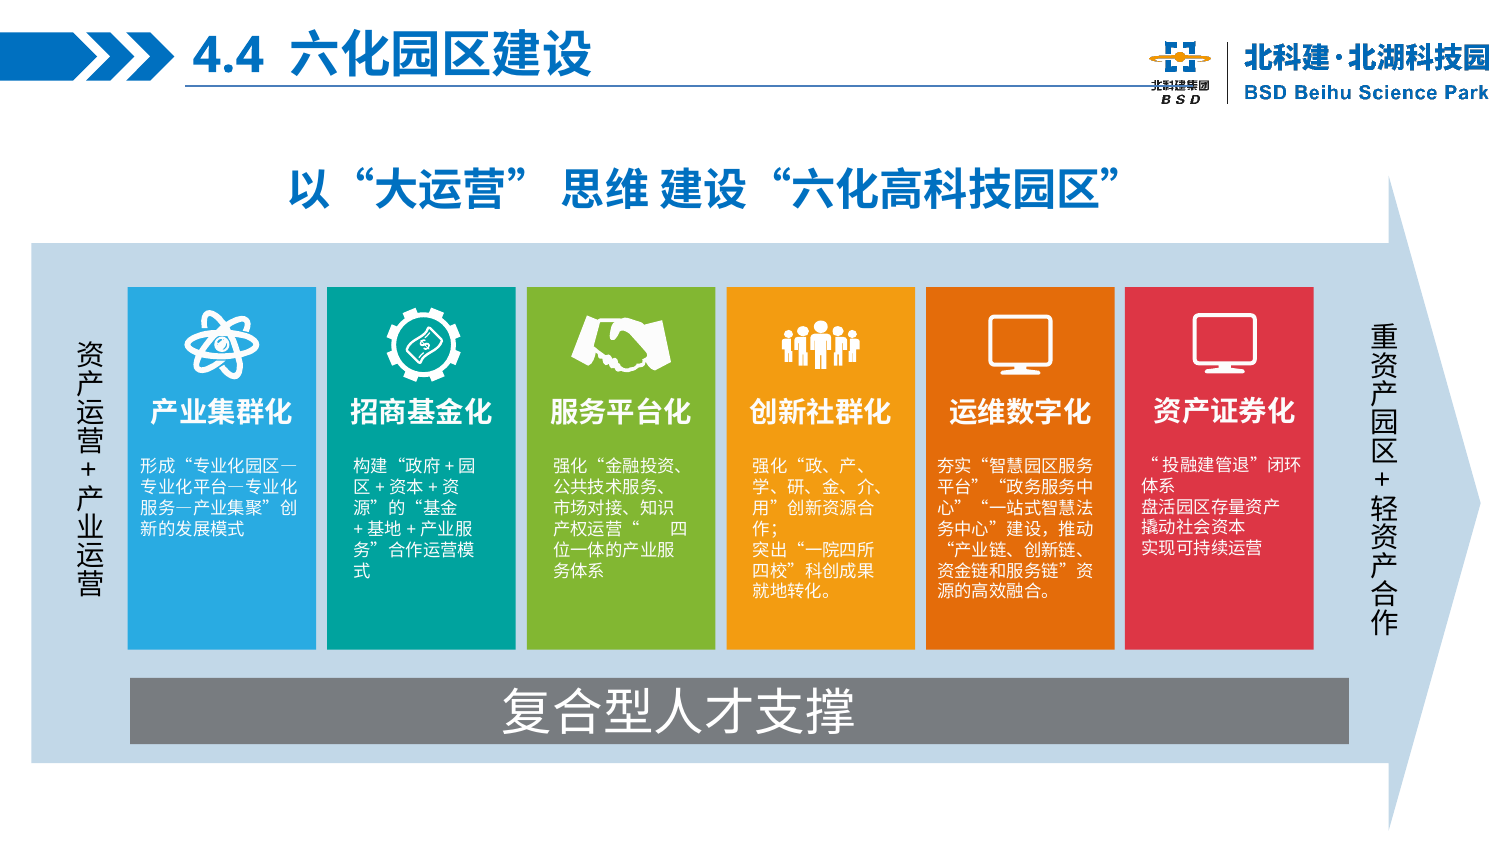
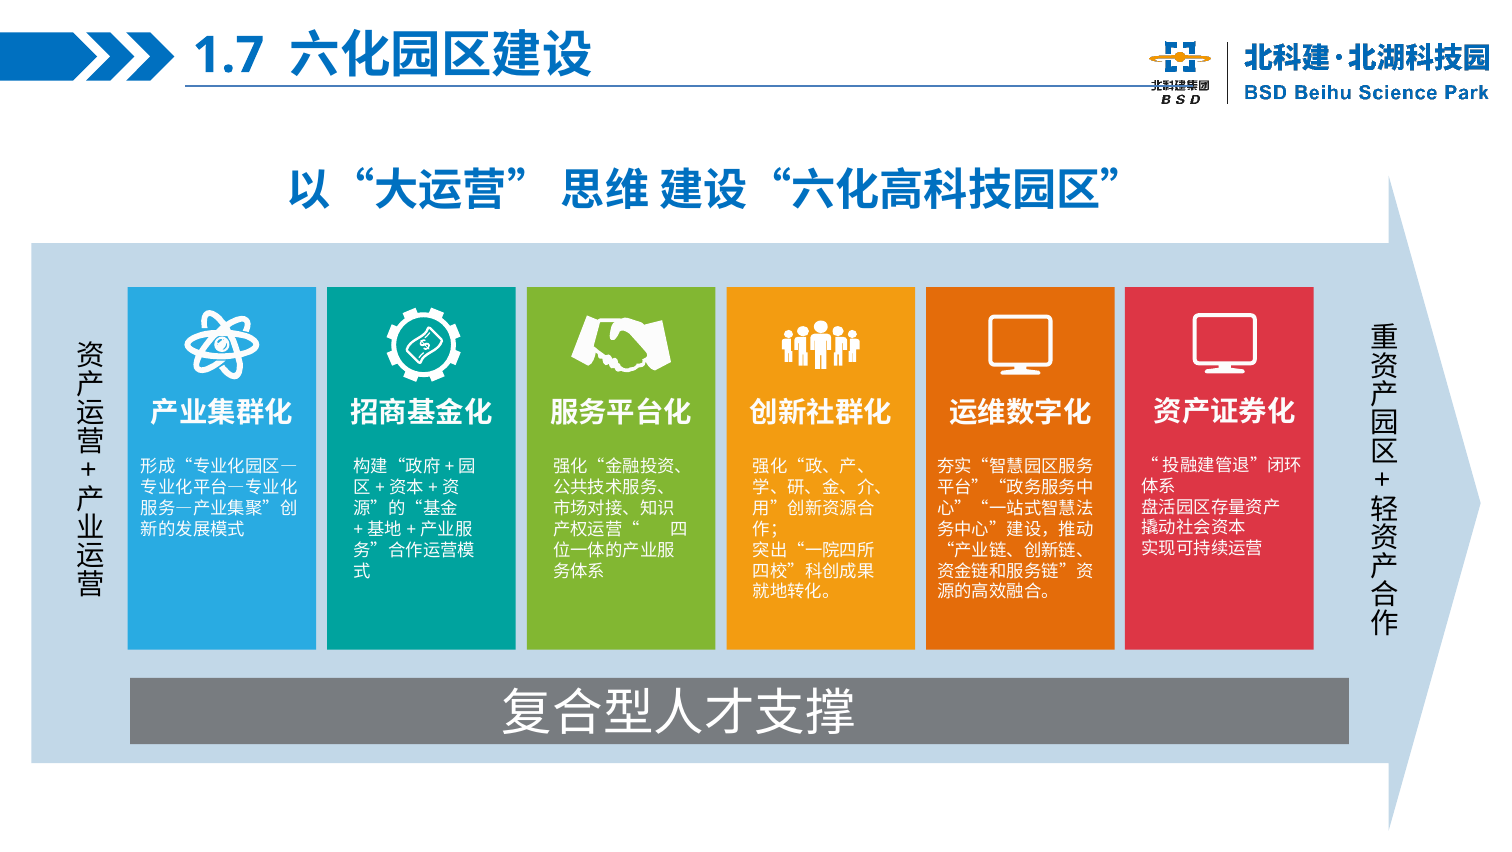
4.4: 4.4 -> 1.7
